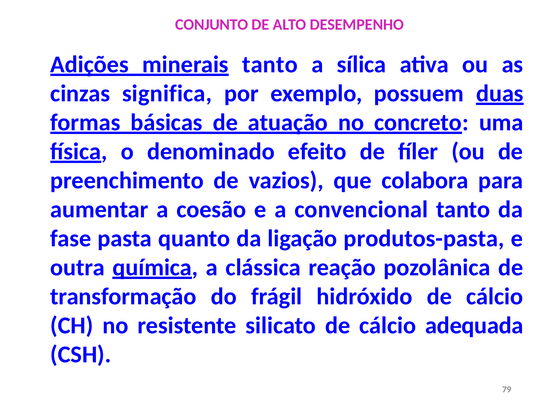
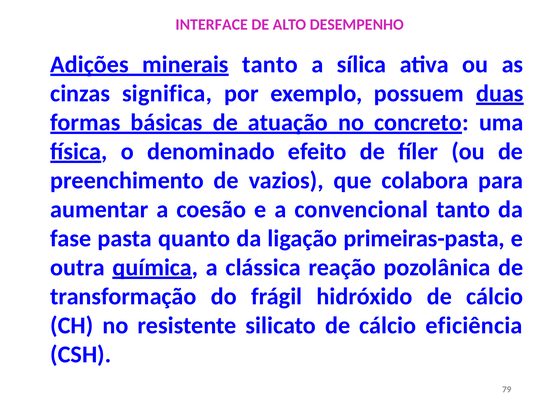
CONJUNTO: CONJUNTO -> INTERFACE
produtos-pasta: produtos-pasta -> primeiras-pasta
adequada: adequada -> eficiência
